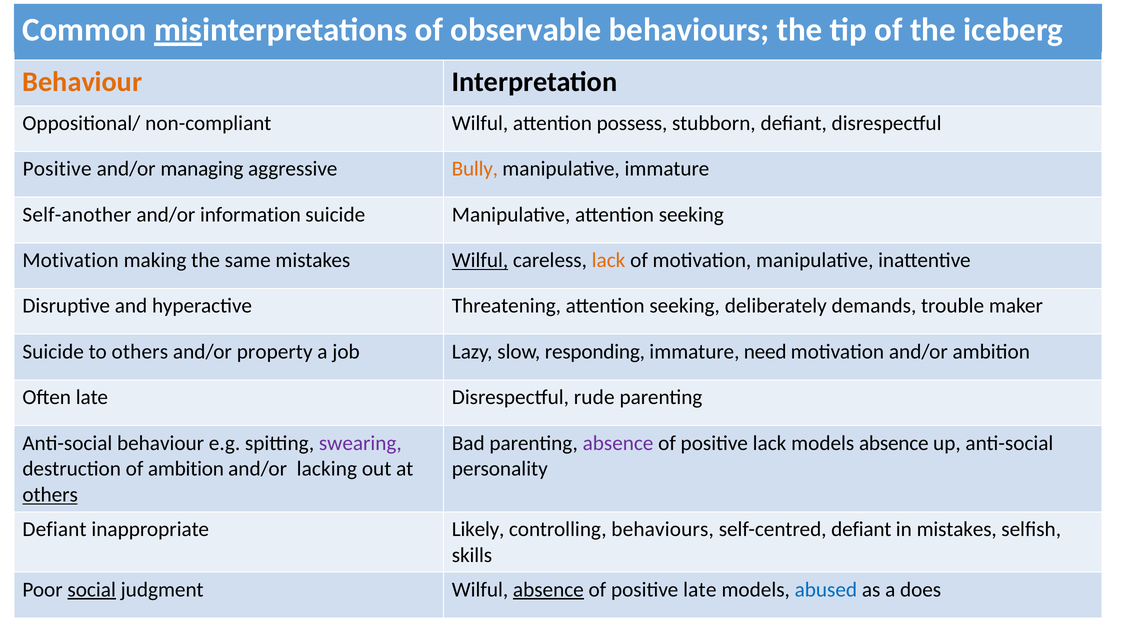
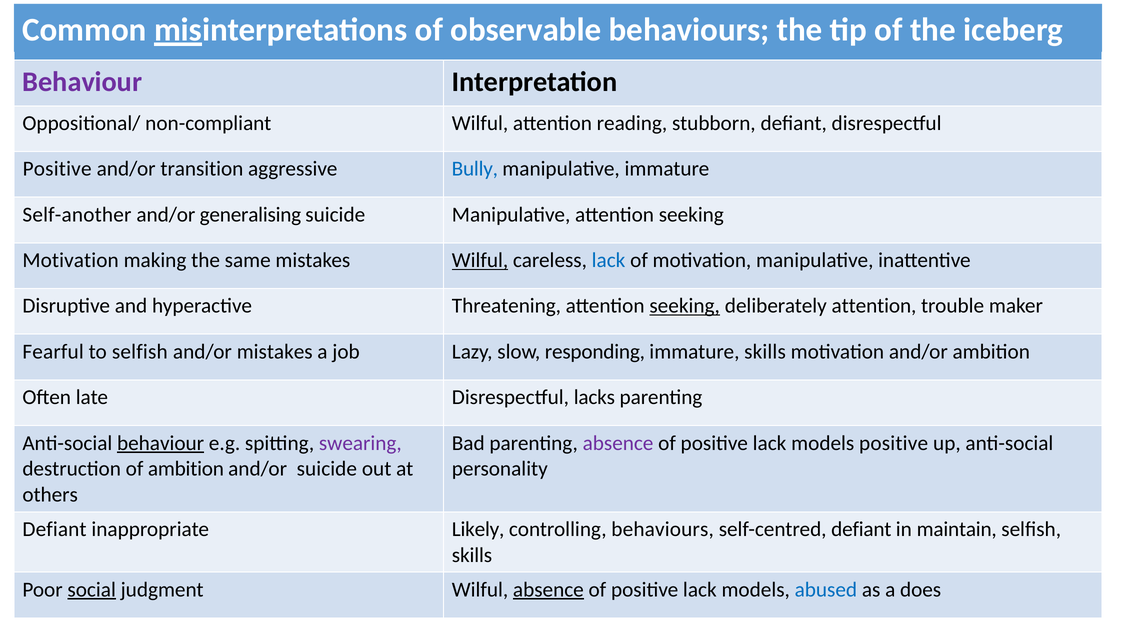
Behaviour at (82, 82) colour: orange -> purple
possess: possess -> reading
managing: managing -> transition
Bully colour: orange -> blue
information: information -> generalising
lack at (609, 260) colour: orange -> blue
seeking at (685, 306) underline: none -> present
deliberately demands: demands -> attention
Suicide at (53, 352): Suicide -> Fearful
to others: others -> selfish
and/or property: property -> mistakes
immature need: need -> skills
rude: rude -> lacks
behaviour at (161, 443) underline: none -> present
models absence: absence -> positive
and/or lacking: lacking -> suicide
others at (50, 495) underline: present -> none
in mistakes: mistakes -> maintain
late at (700, 590): late -> lack
